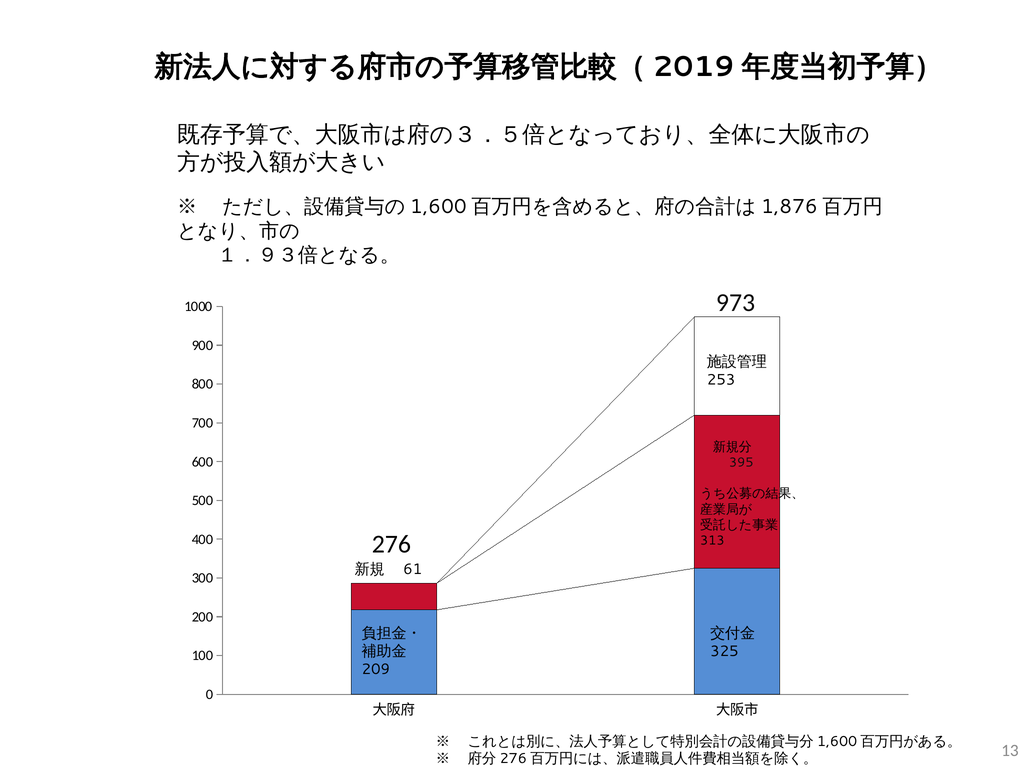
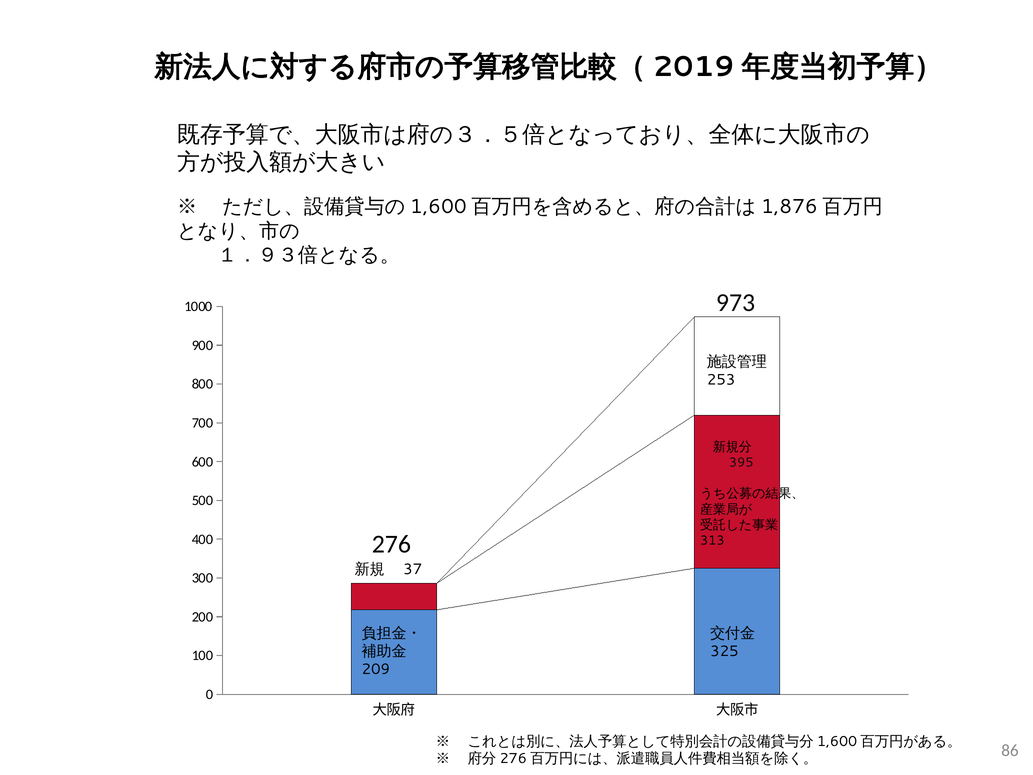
61: 61 -> 37
13: 13 -> 86
